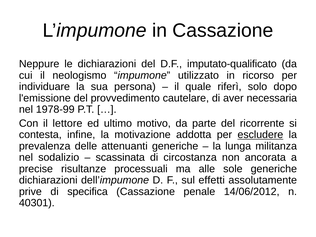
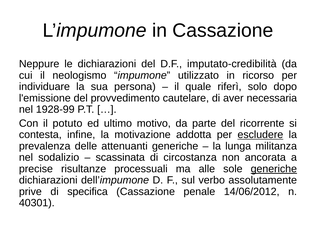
imputato-qualificato: imputato-qualificato -> imputato-credibilità
1978-99: 1978-99 -> 1928-99
lettore: lettore -> potuto
generiche at (274, 169) underline: none -> present
effetti: effetti -> verbo
